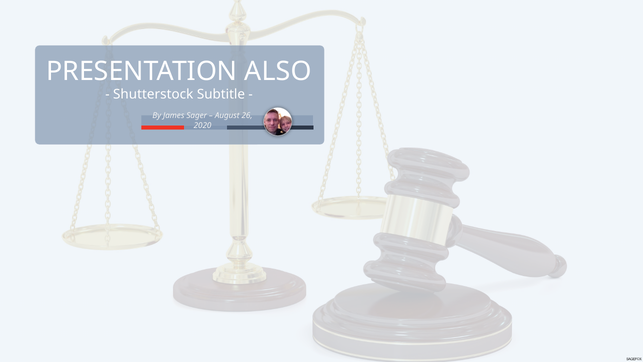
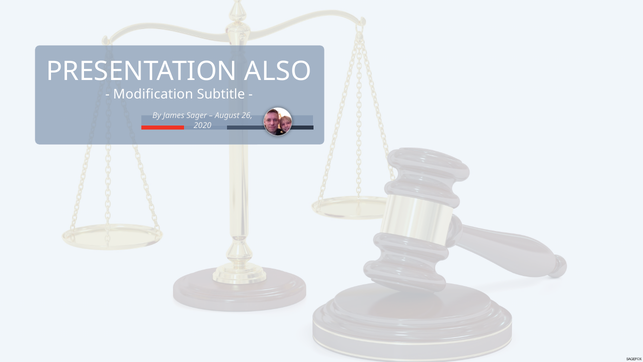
Shutterstock: Shutterstock -> Modification
